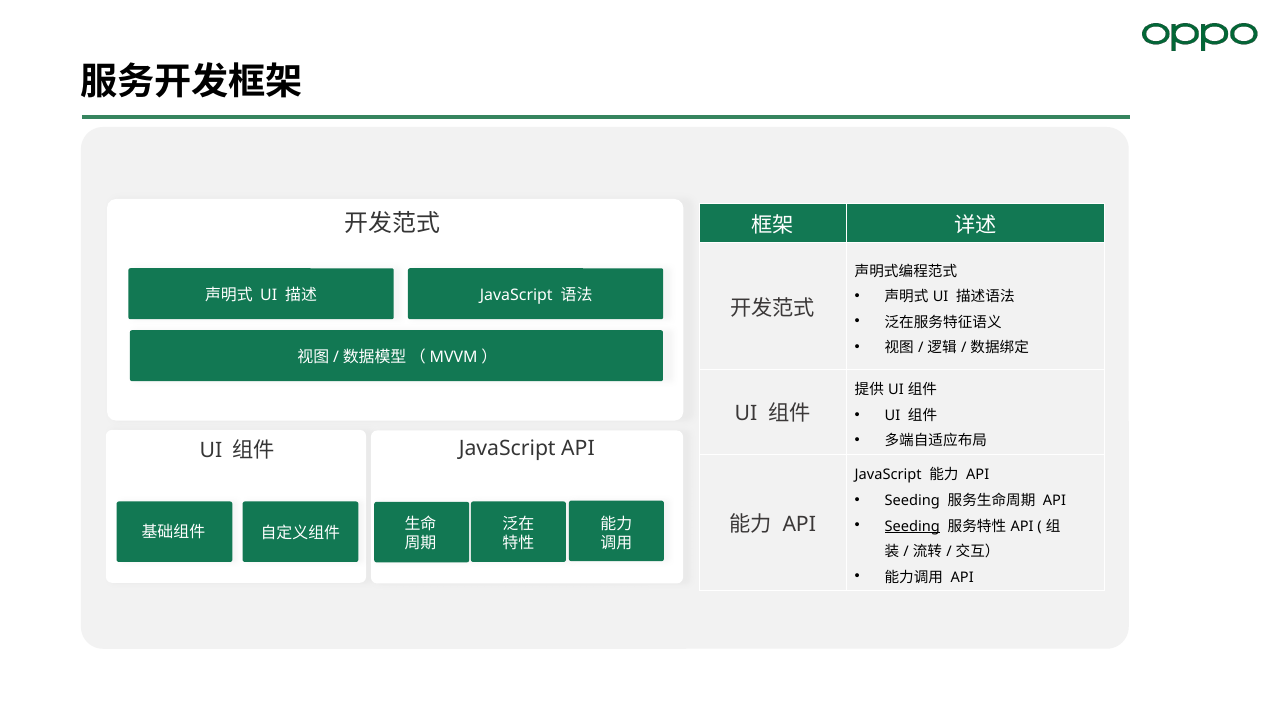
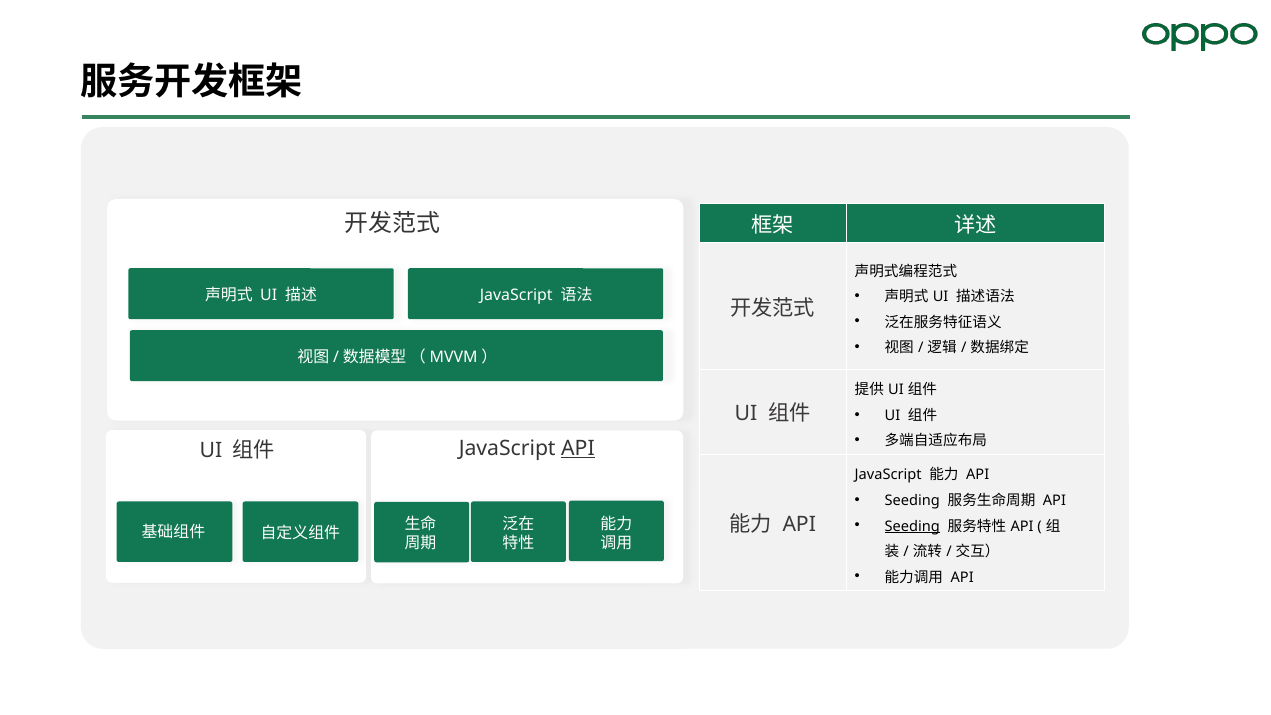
API at (578, 448) underline: none -> present
